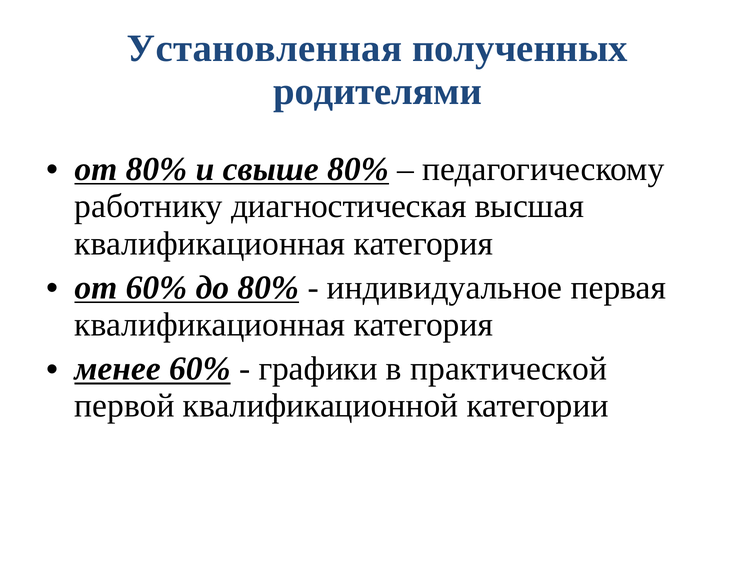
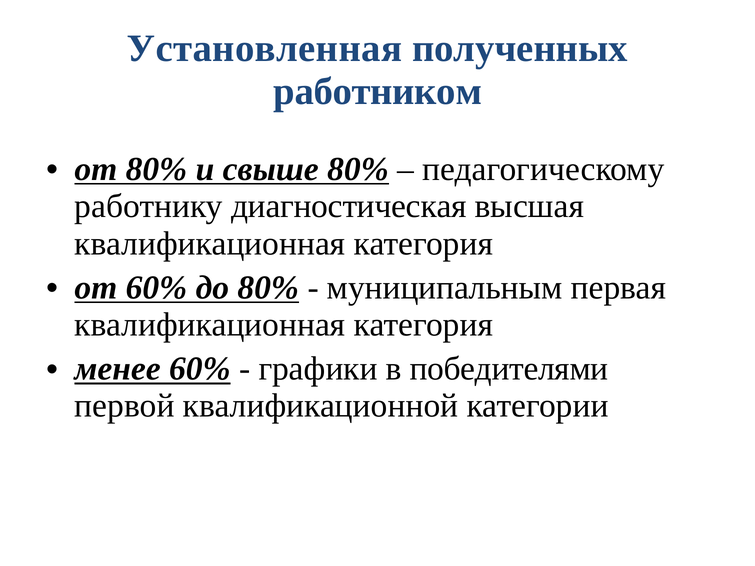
родителями: родителями -> работником
индивидуальное: индивидуальное -> муниципальным
практической: практической -> победителями
